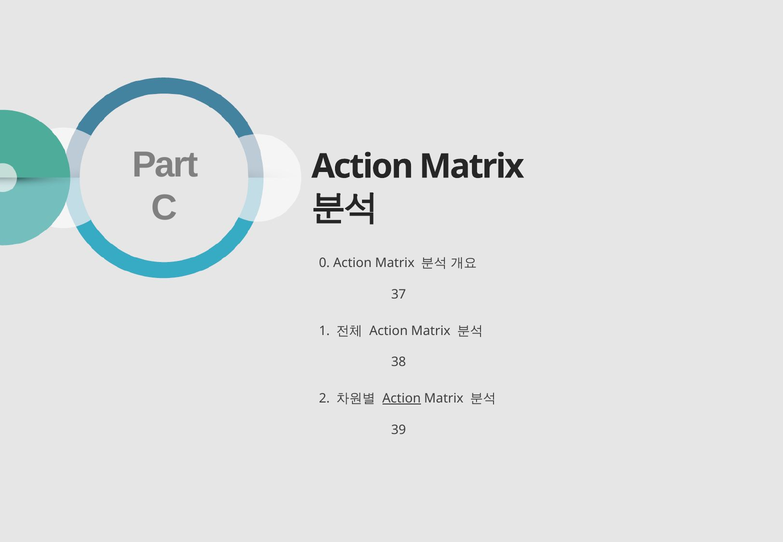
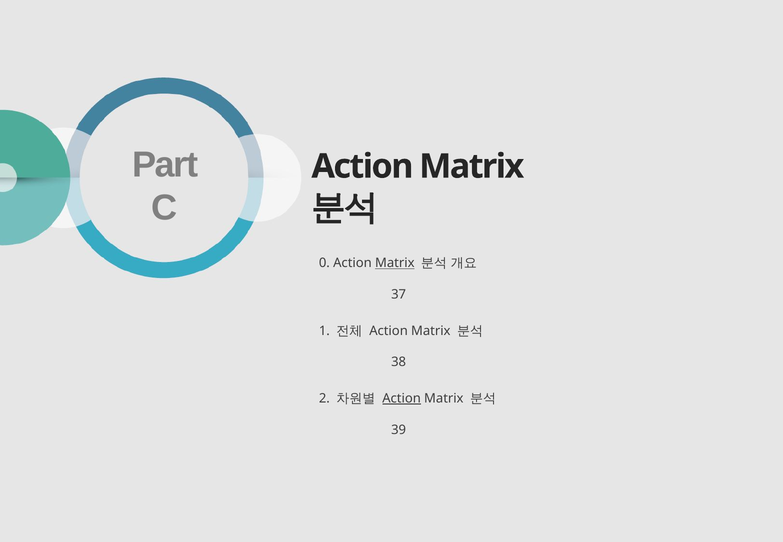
Matrix at (395, 263) underline: none -> present
